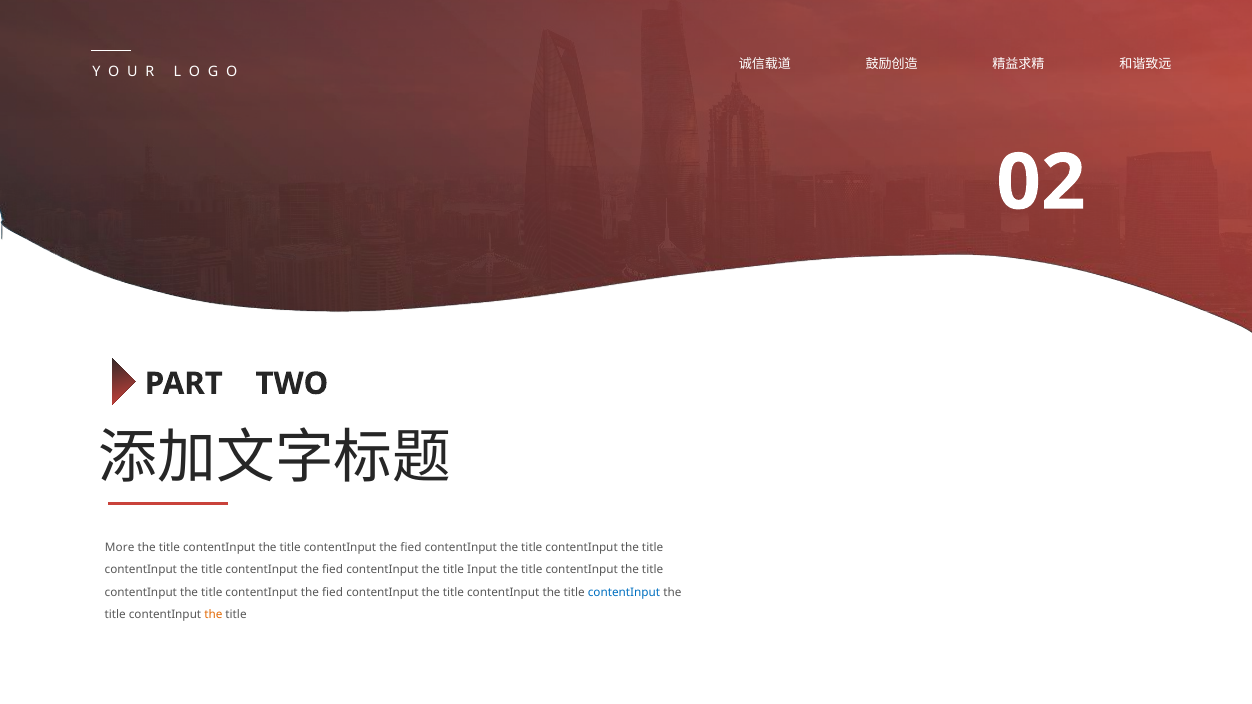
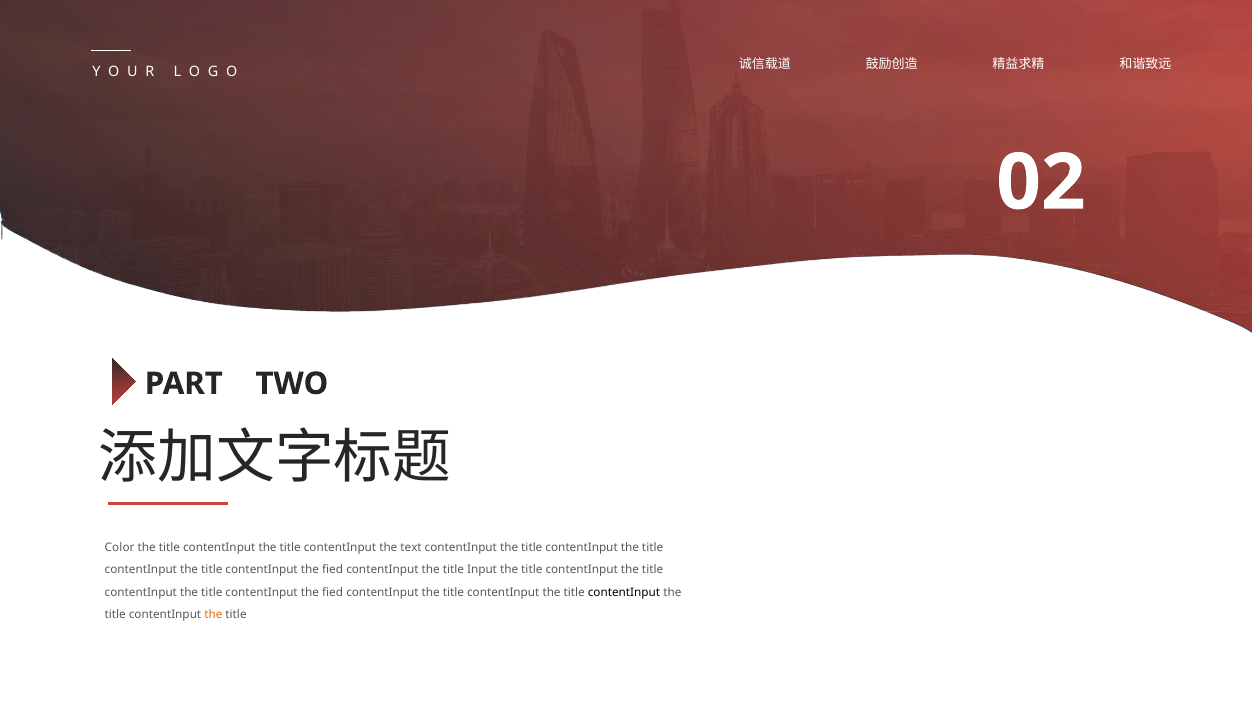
More: More -> Color
fied at (411, 547): fied -> text
contentInput at (624, 593) colour: blue -> black
